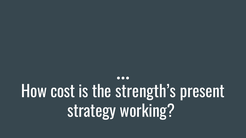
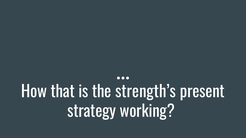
cost: cost -> that
